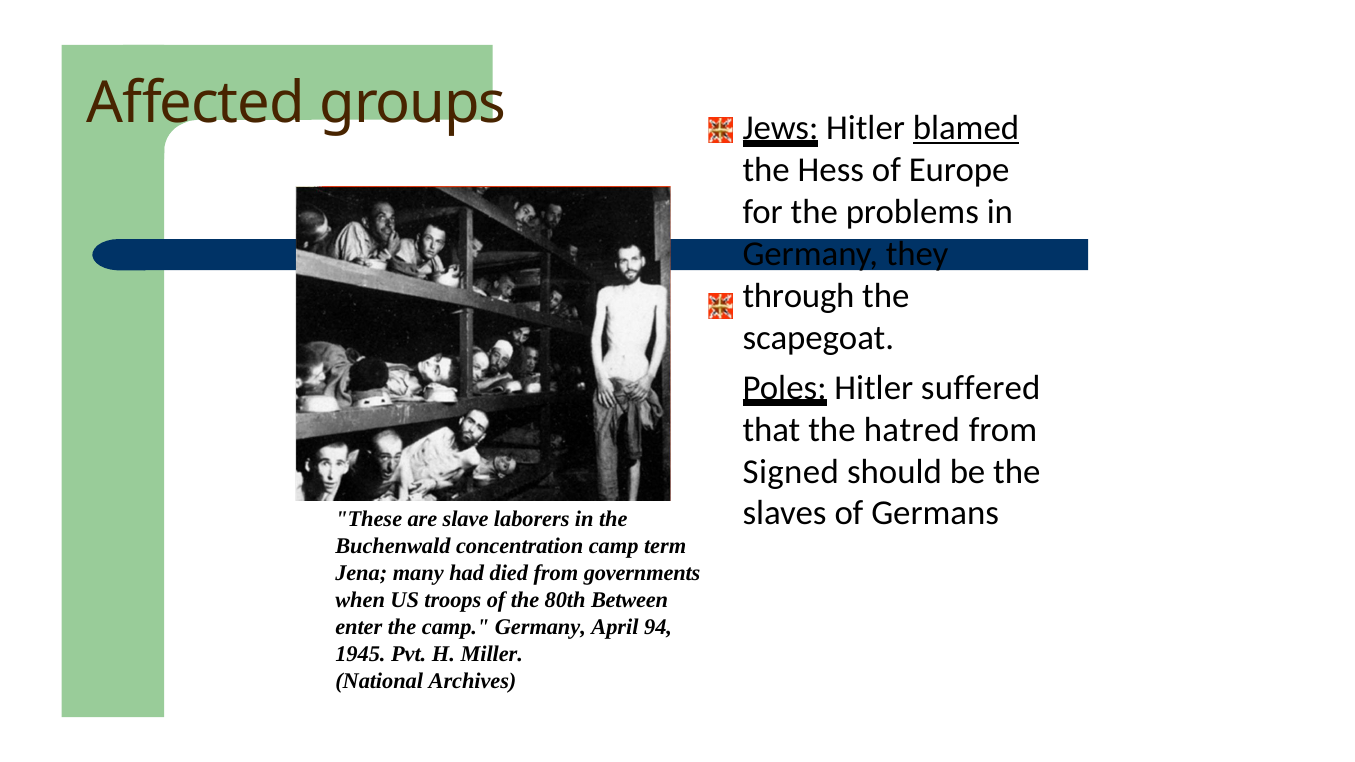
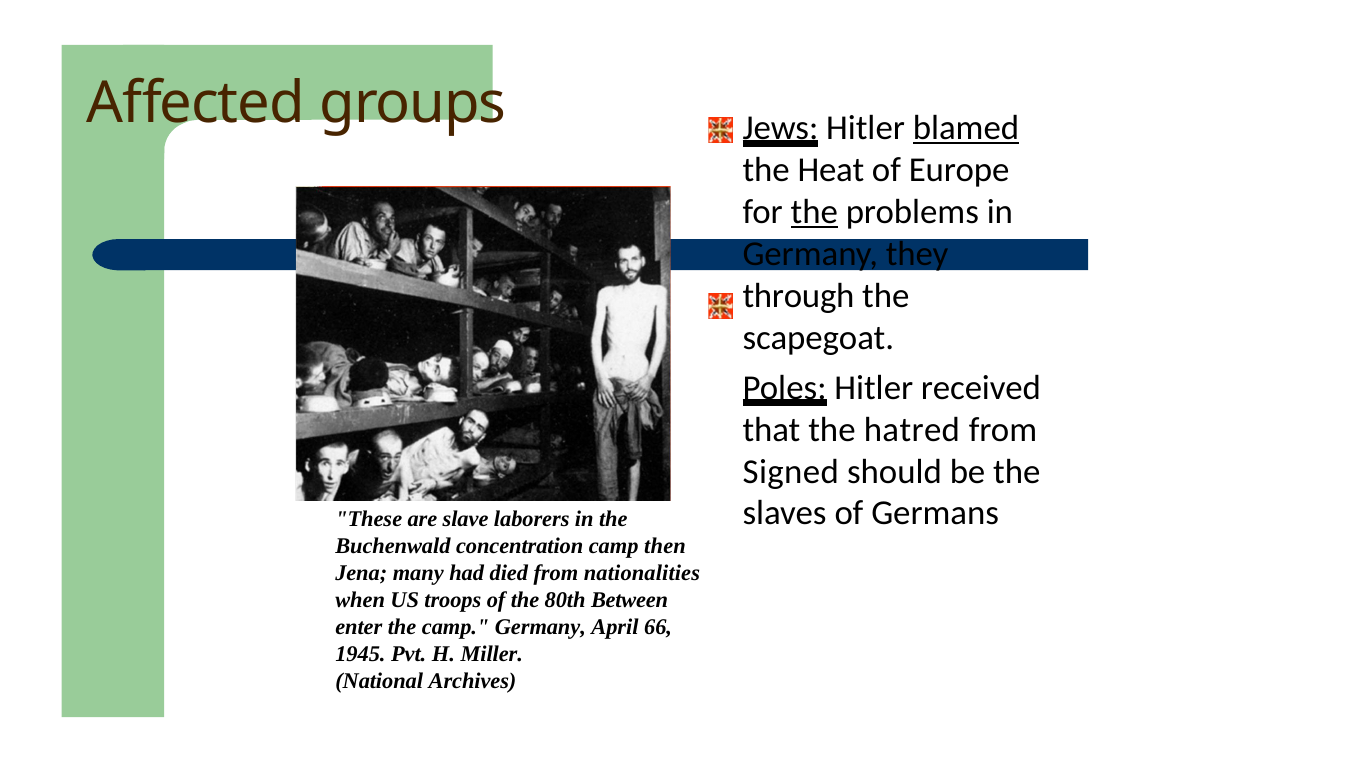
Hess: Hess -> Heat
the at (814, 212) underline: none -> present
suffered: suffered -> received
term: term -> then
governments: governments -> nationalities
94: 94 -> 66
